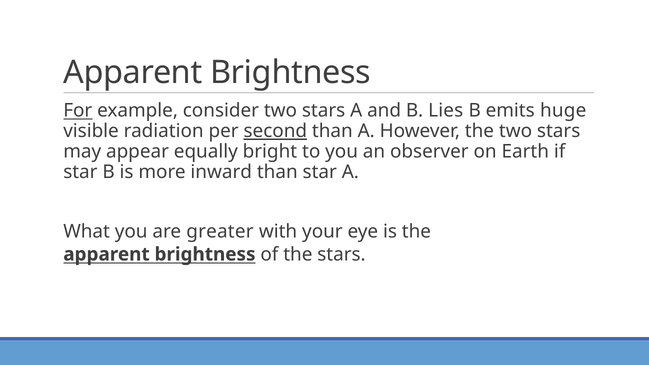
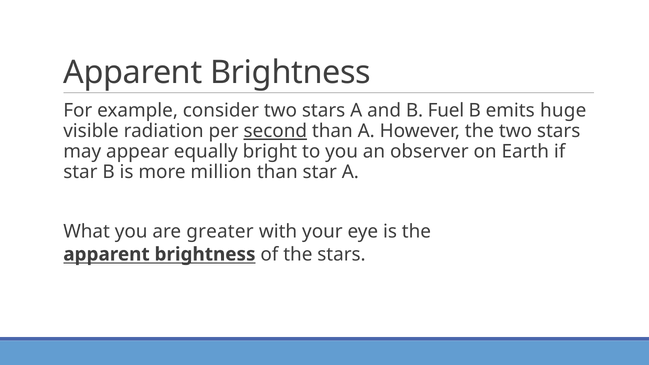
For underline: present -> none
Lies: Lies -> Fuel
inward: inward -> million
